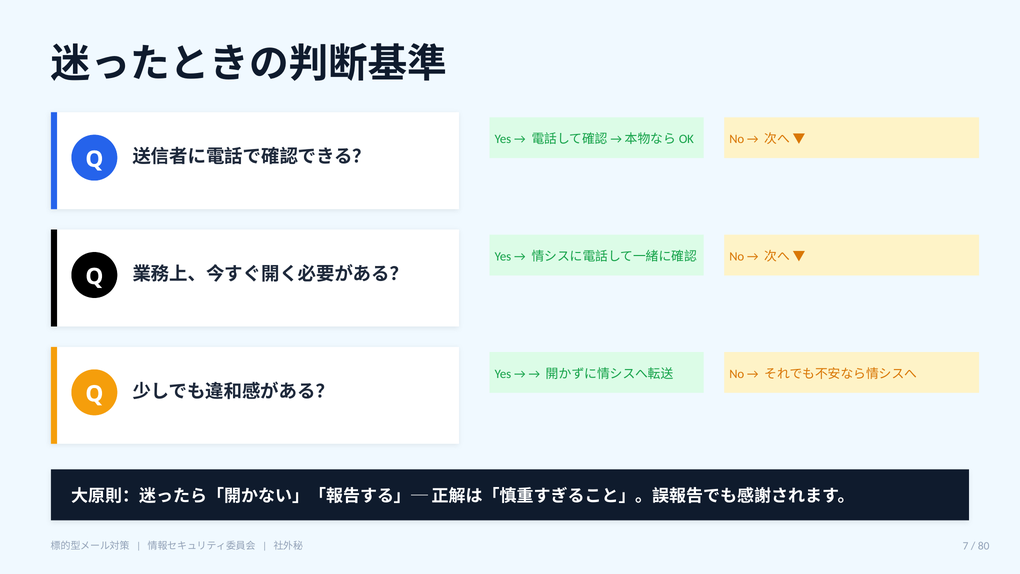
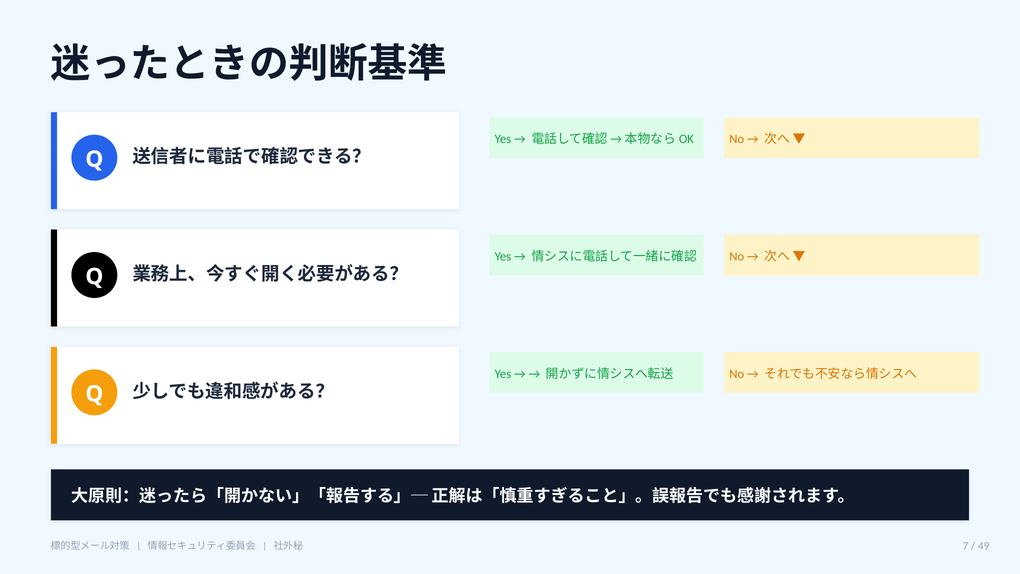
80: 80 -> 49
